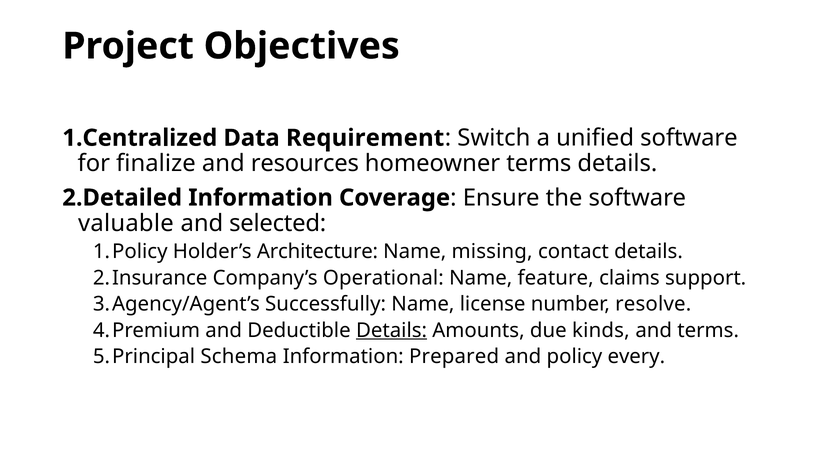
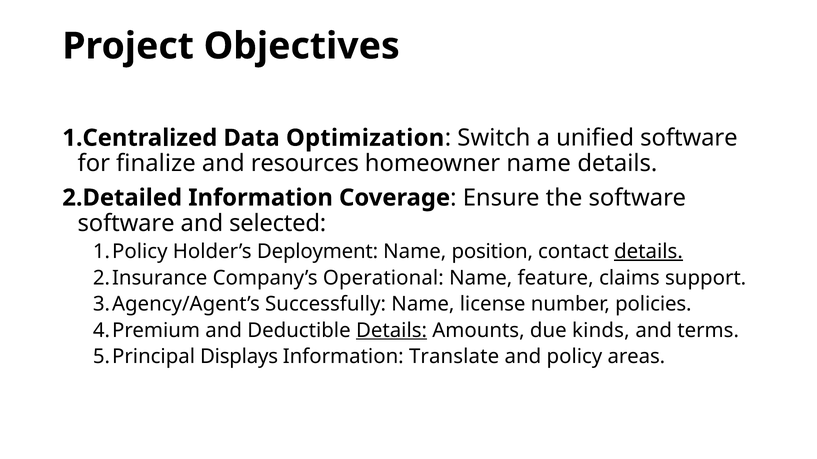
Requirement: Requirement -> Optimization
homeowner terms: terms -> name
valuable at (126, 224): valuable -> software
Architecture: Architecture -> Deployment
missing: missing -> position
details at (649, 252) underline: none -> present
resolve: resolve -> policies
Schema: Schema -> Displays
Prepared: Prepared -> Translate
every: every -> areas
